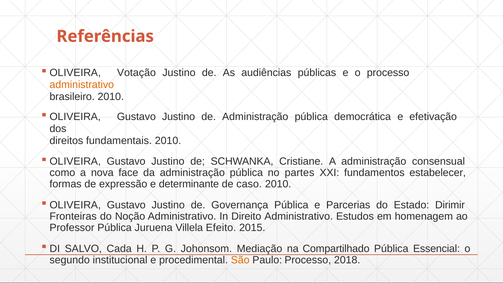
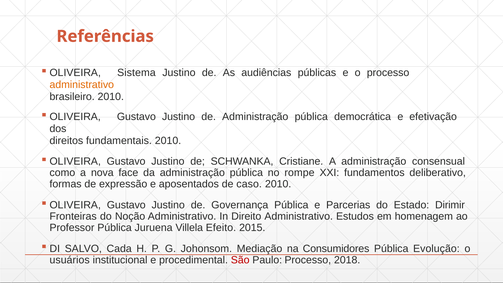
Votação: Votação -> Sistema
partes: partes -> rompe
estabelecer: estabelecer -> deliberativo
determinante: determinante -> aposentados
Compartilhado: Compartilhado -> Consumidores
Essencial: Essencial -> Evolução
segundo: segundo -> usuários
São colour: orange -> red
